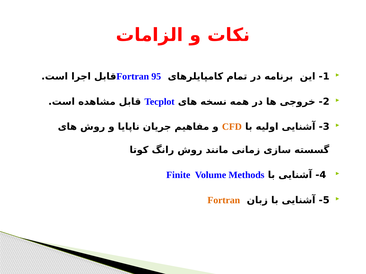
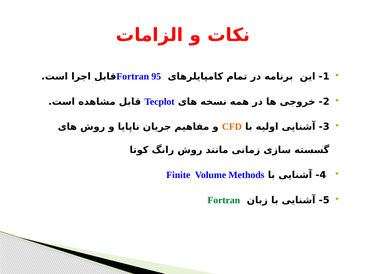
Fortran at (224, 201) colour: orange -> green
